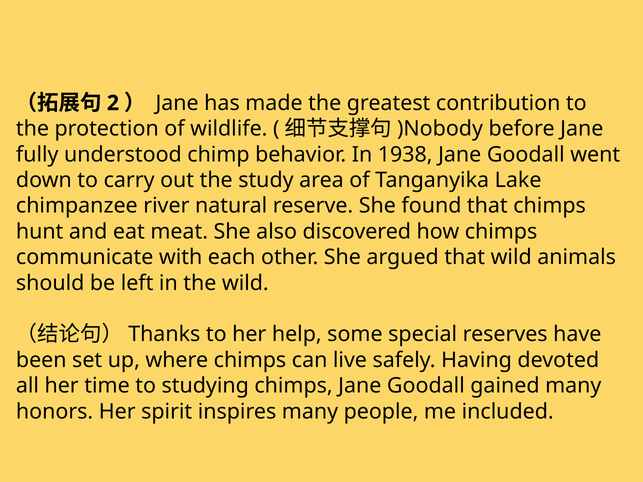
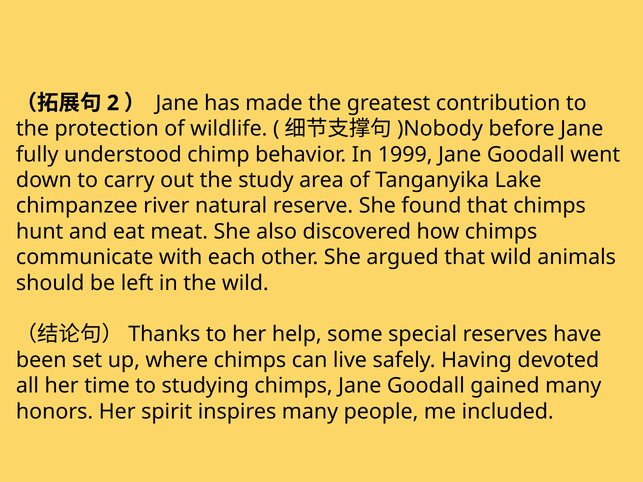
1938: 1938 -> 1999
